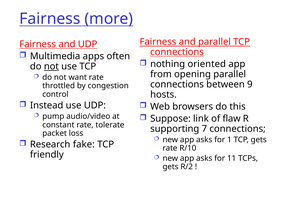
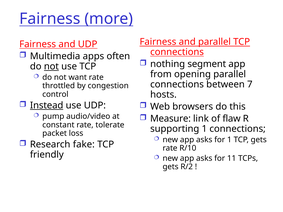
oriented: oriented -> segment
9: 9 -> 7
Instead underline: none -> present
Suppose: Suppose -> Measure
supporting 7: 7 -> 1
